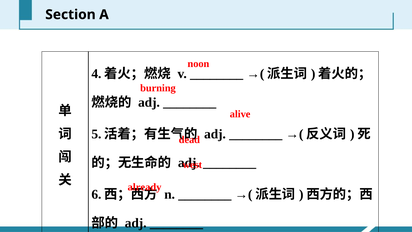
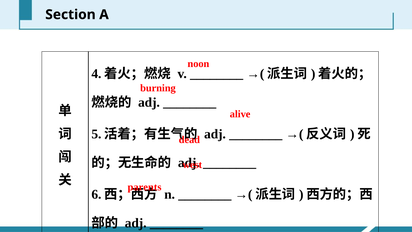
already: already -> parents
